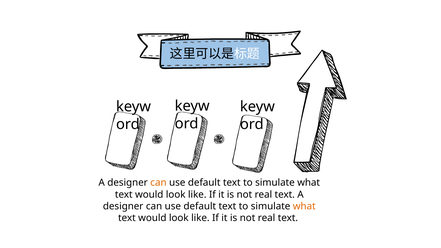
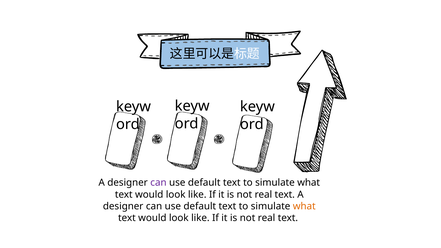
can at (158, 183) colour: orange -> purple
